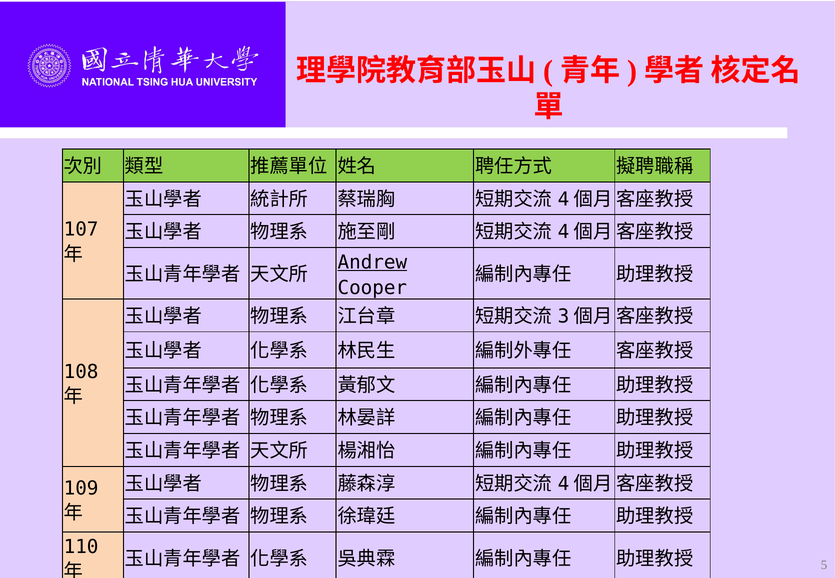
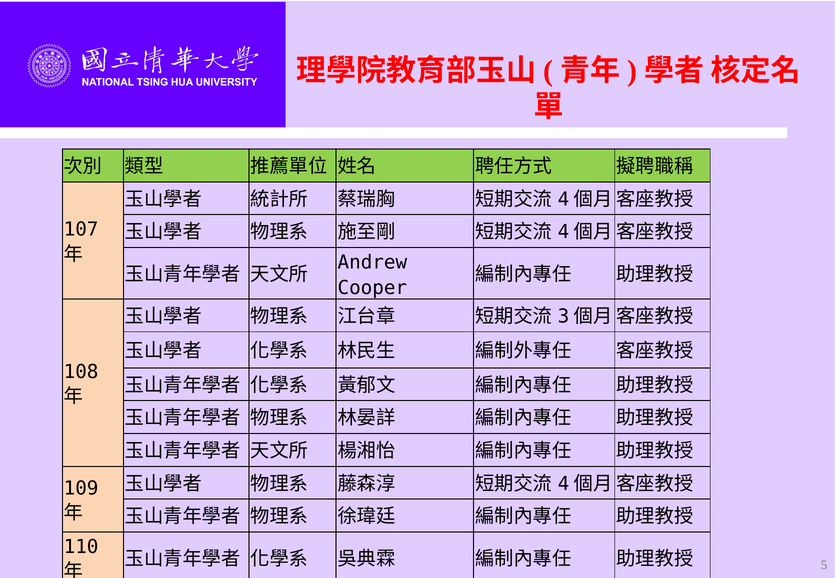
Andrew underline: present -> none
